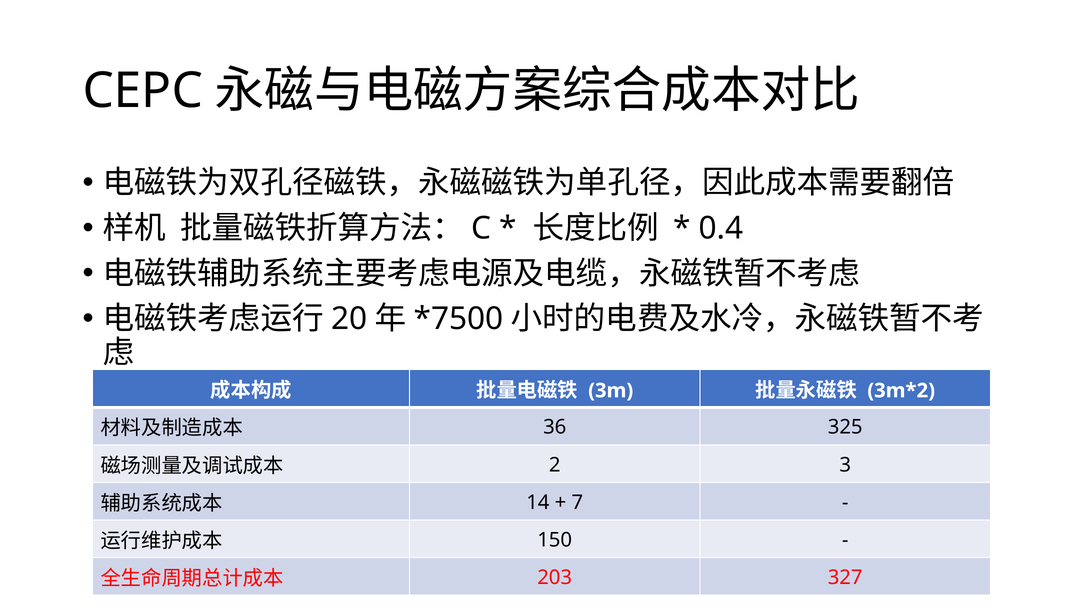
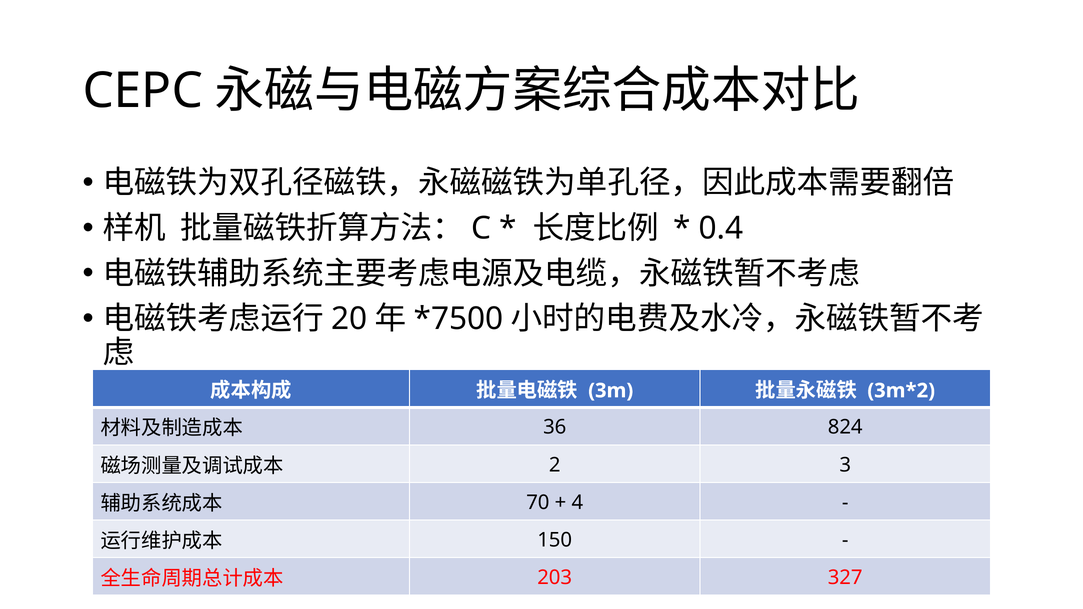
325: 325 -> 824
14: 14 -> 70
7: 7 -> 4
